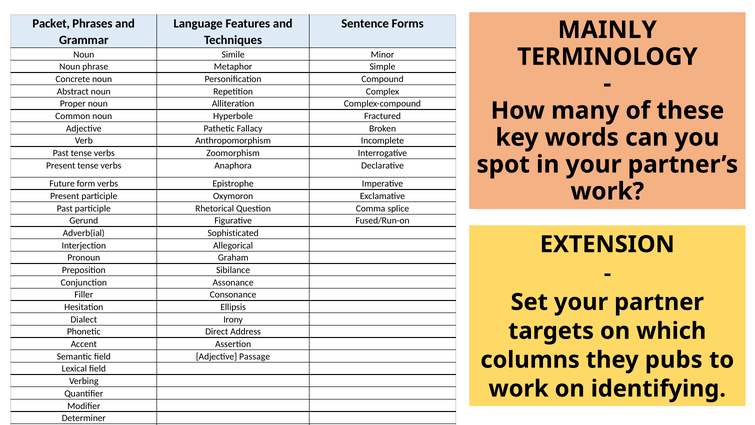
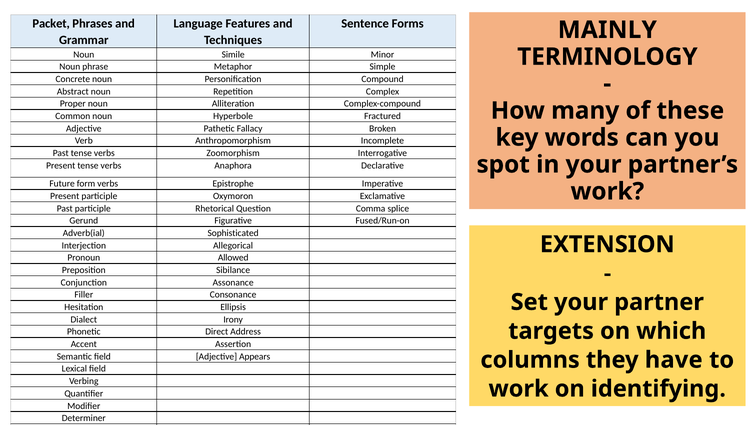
Graham: Graham -> Allowed
Passage: Passage -> Appears
pubs: pubs -> have
